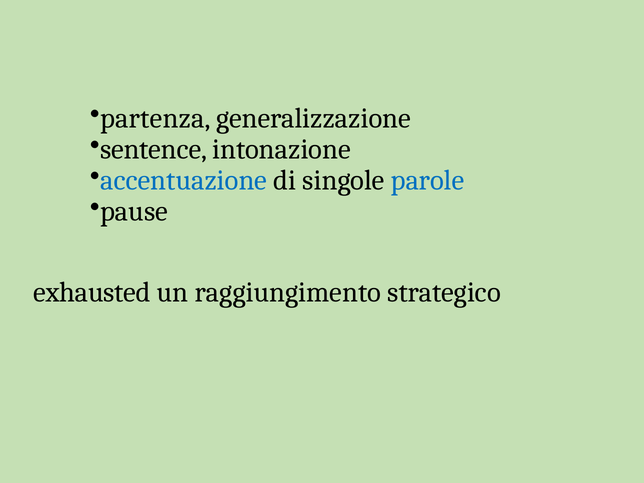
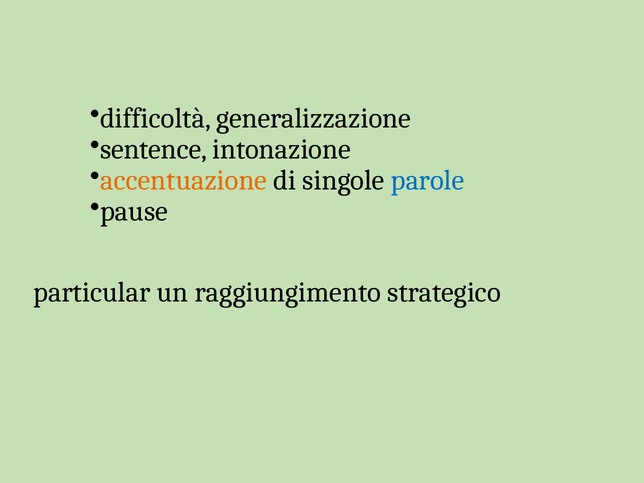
partenza: partenza -> difficoltà
accentuazione colour: blue -> orange
exhausted: exhausted -> particular
